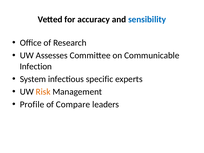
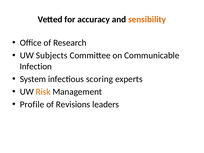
sensibility colour: blue -> orange
Assesses: Assesses -> Subjects
specific: specific -> scoring
Compare: Compare -> Revisions
